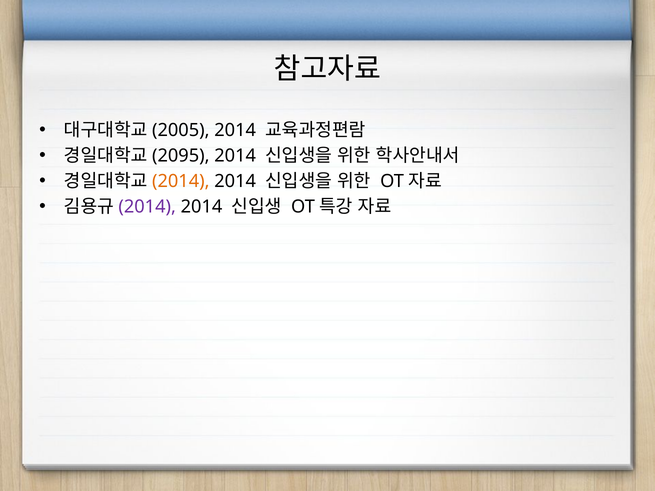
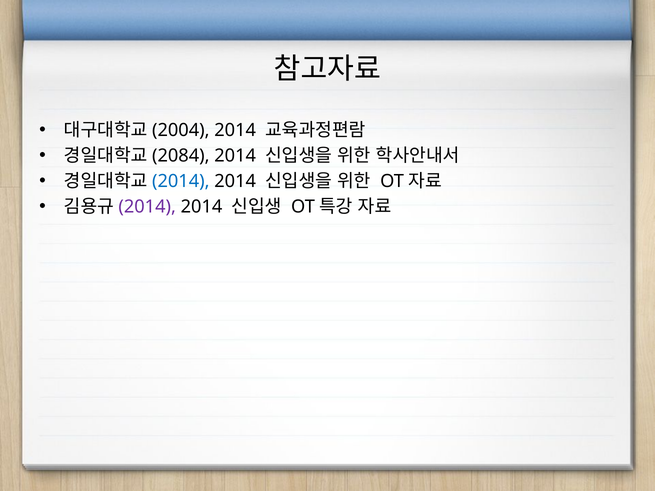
2005: 2005 -> 2004
2095: 2095 -> 2084
2014 at (181, 181) colour: orange -> blue
